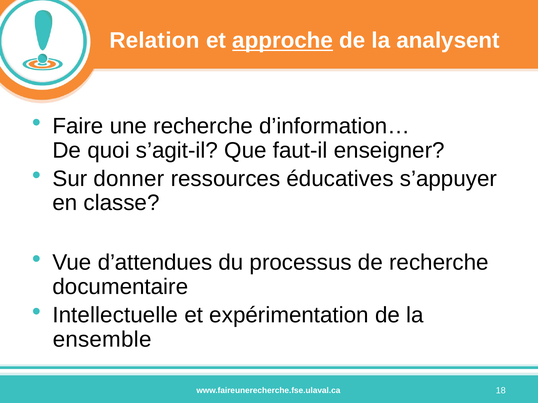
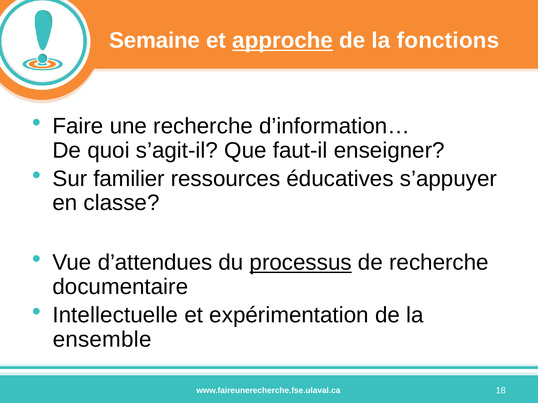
Relation: Relation -> Semaine
analysent: analysent -> fonctions
donner: donner -> familier
processus underline: none -> present
